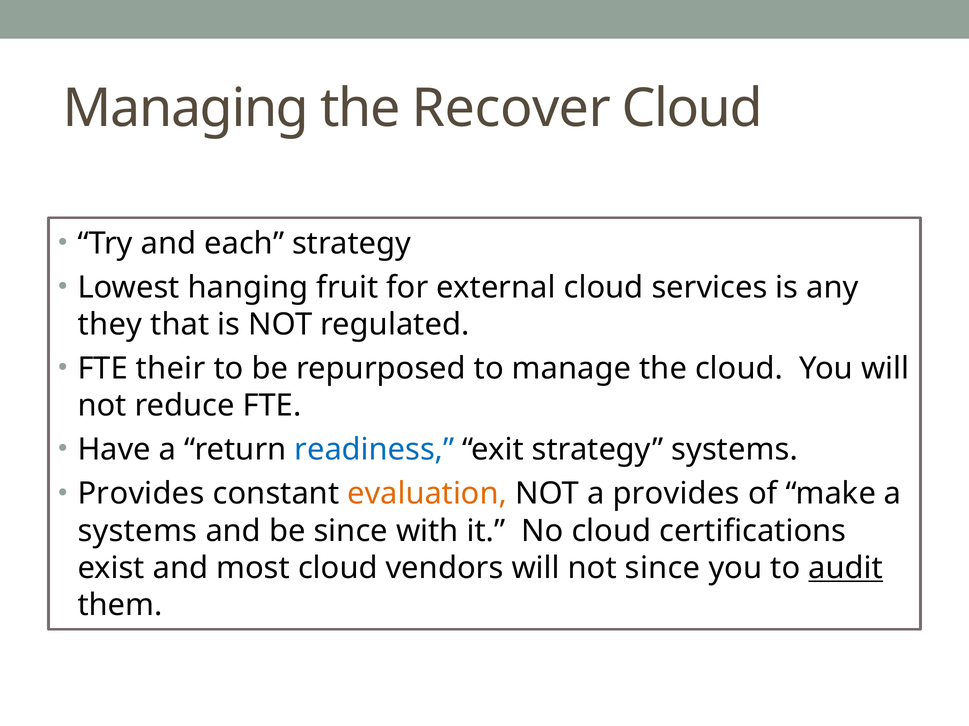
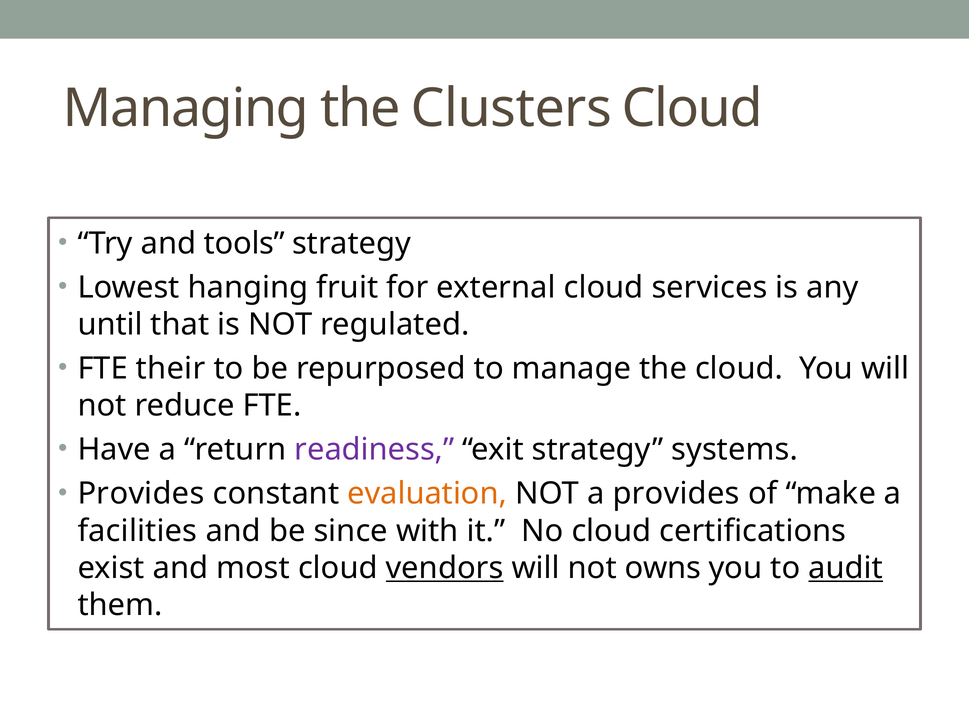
Recover: Recover -> Clusters
each: each -> tools
they: they -> until
readiness colour: blue -> purple
systems at (137, 531): systems -> facilities
vendors underline: none -> present
not since: since -> owns
